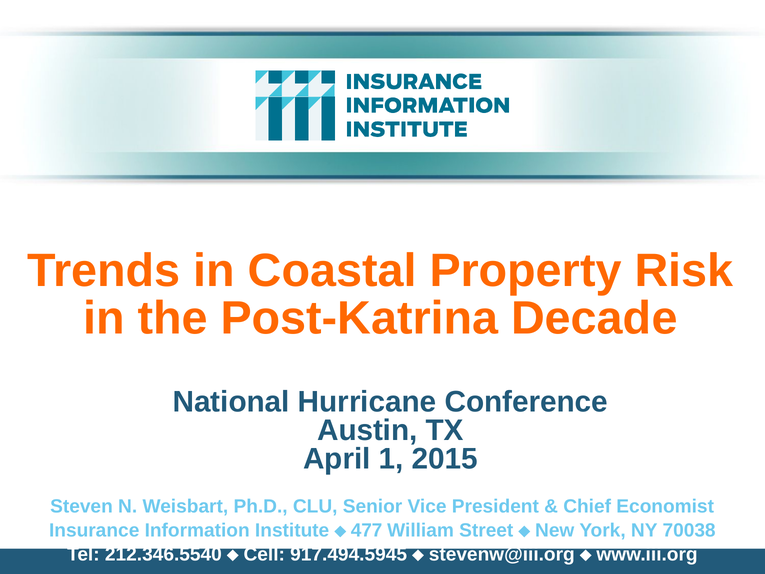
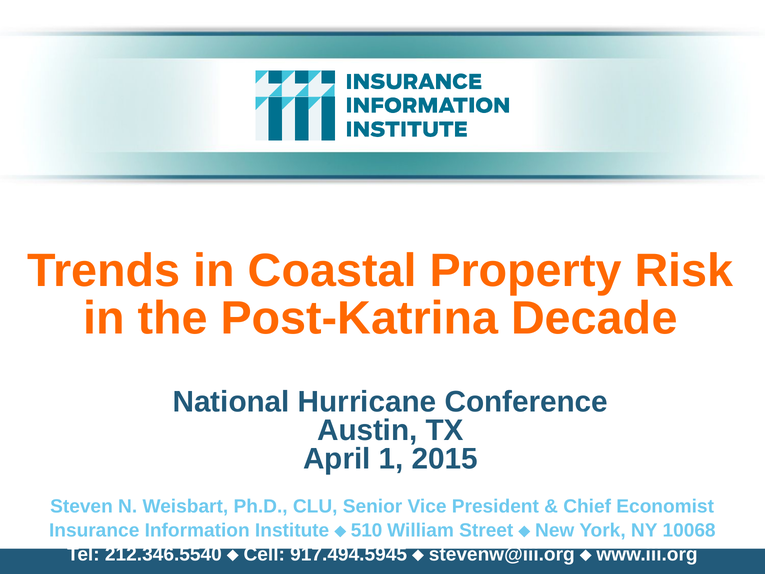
477: 477 -> 510
70038: 70038 -> 10068
